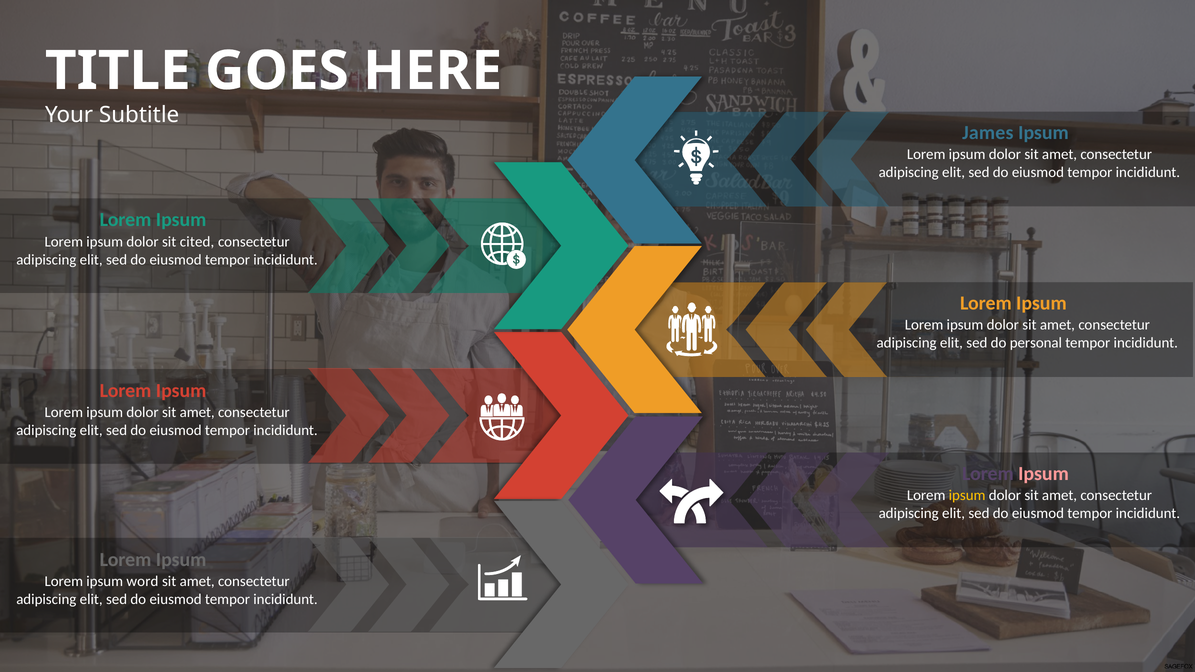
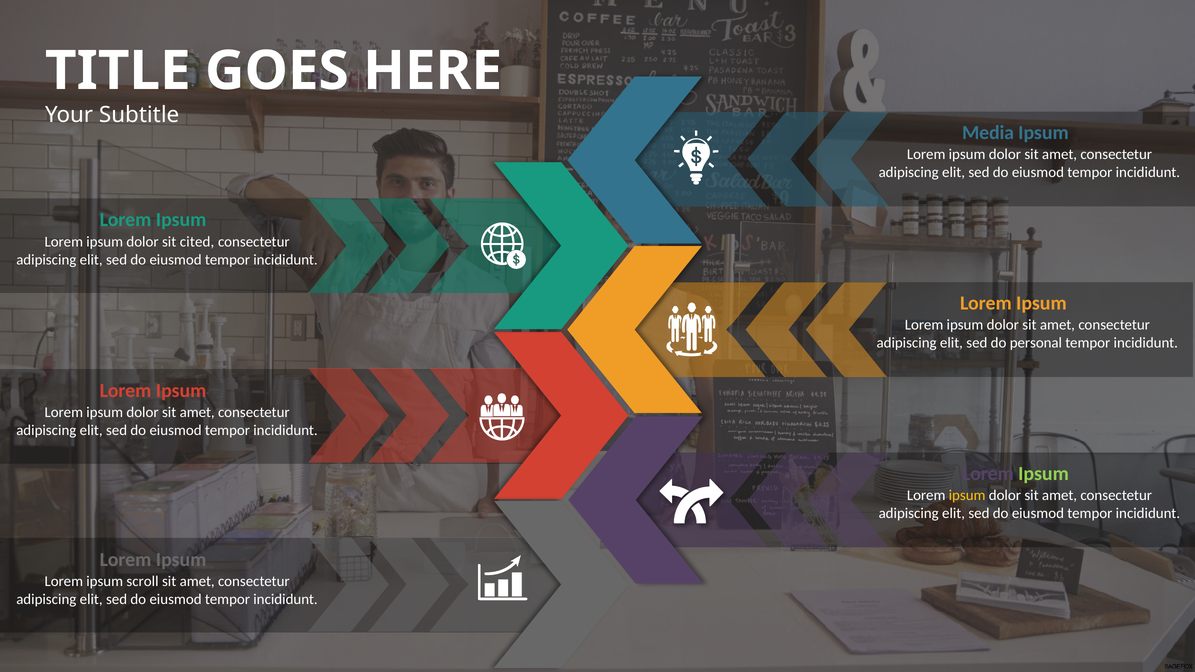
James: James -> Media
Ipsum at (1044, 474) colour: pink -> light green
word: word -> scroll
